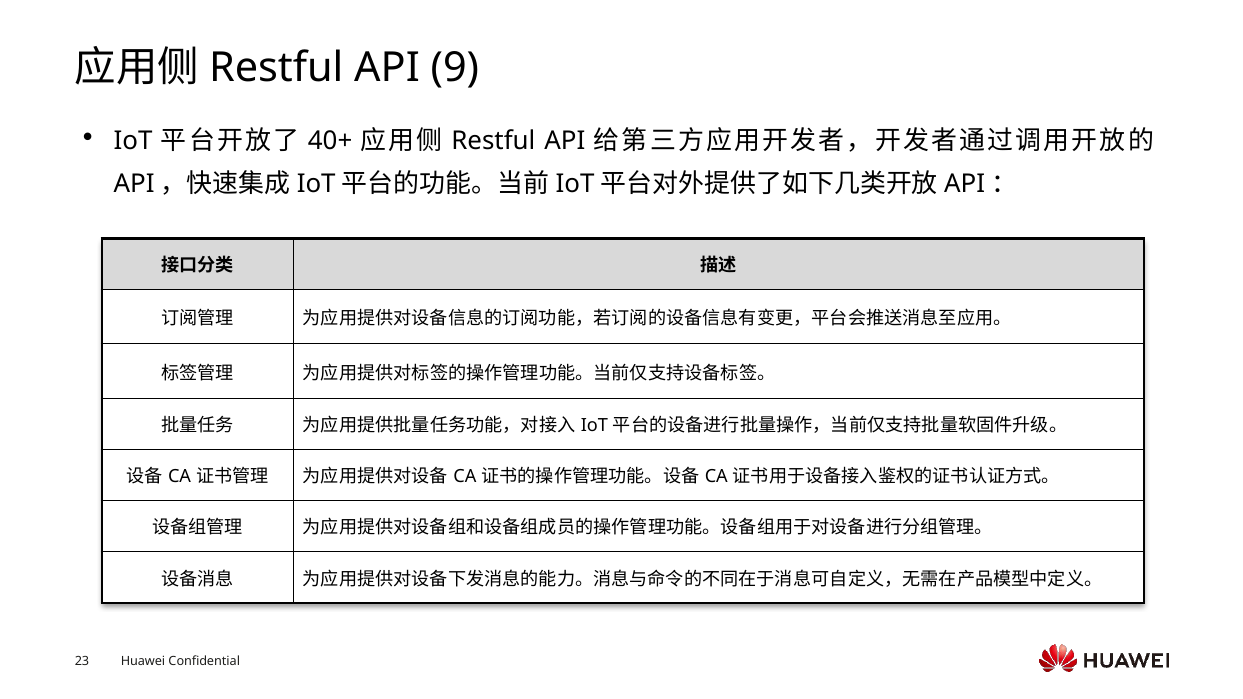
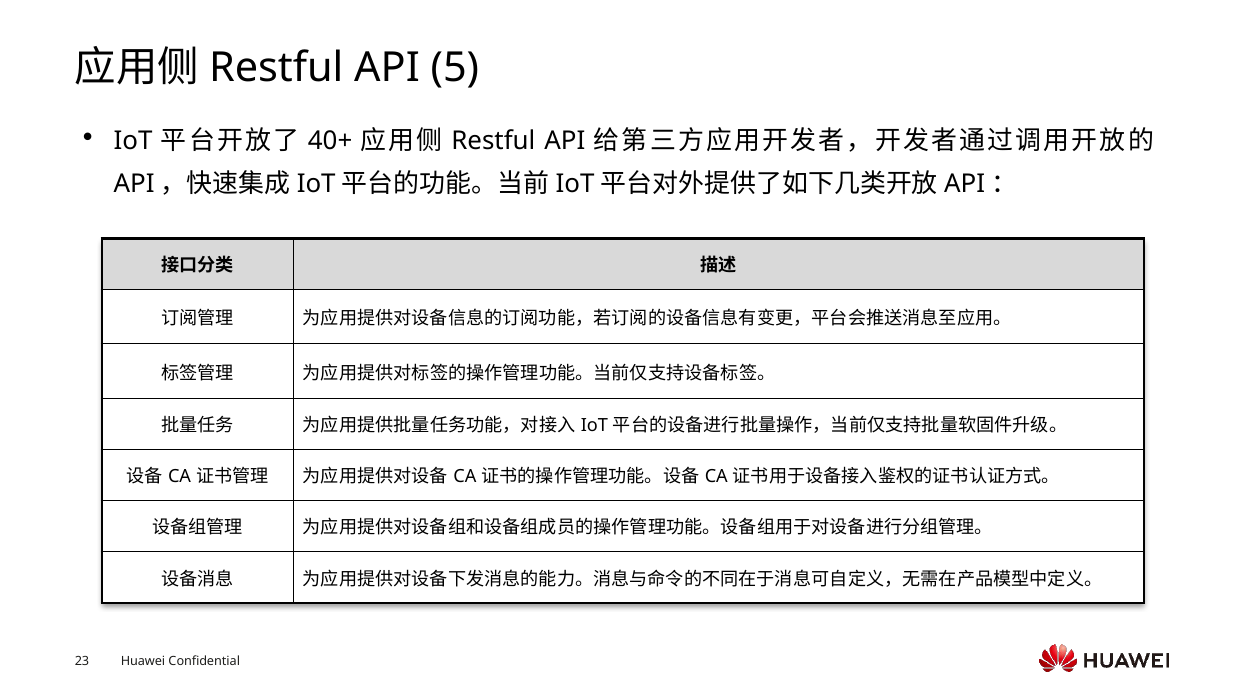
9: 9 -> 5
